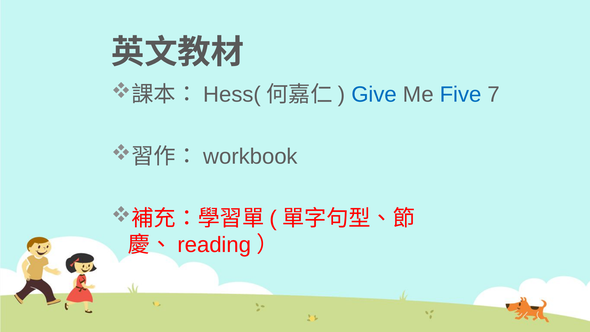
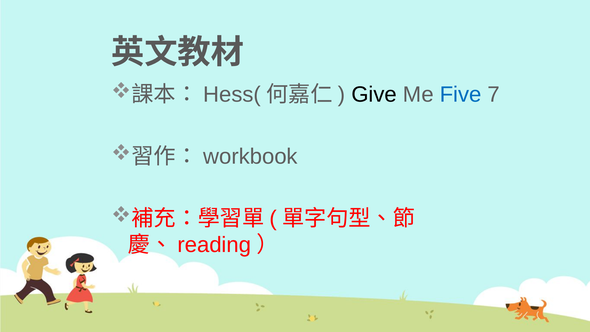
Give colour: blue -> black
